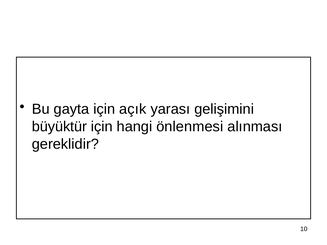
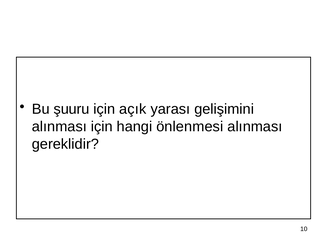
gayta: gayta -> şuuru
büyüktür at (59, 127): büyüktür -> alınması
